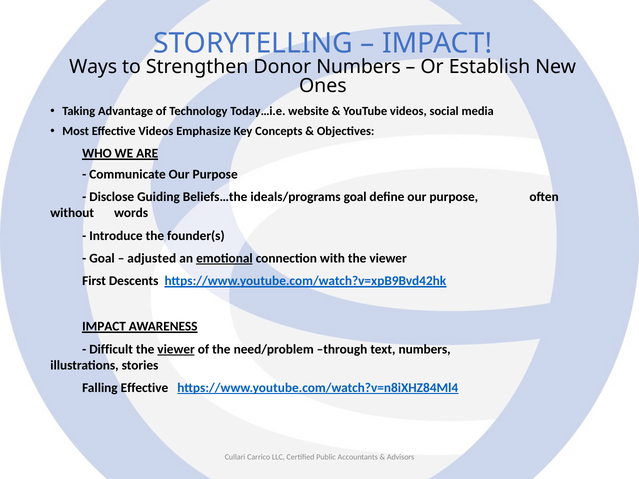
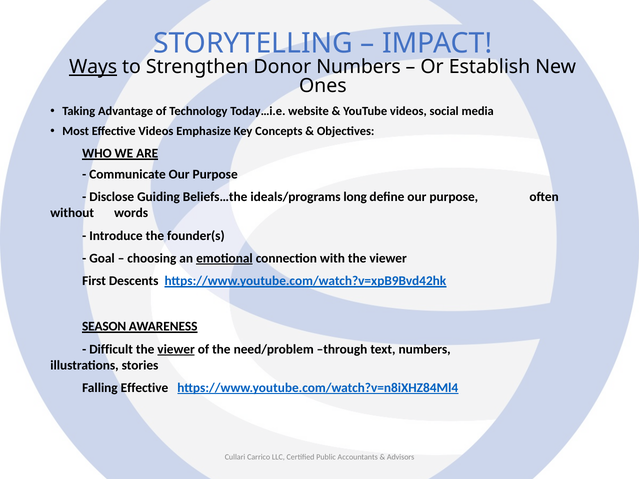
Ways underline: none -> present
ideals/programs goal: goal -> long
adjusted: adjusted -> choosing
IMPACT at (104, 327): IMPACT -> SEASON
